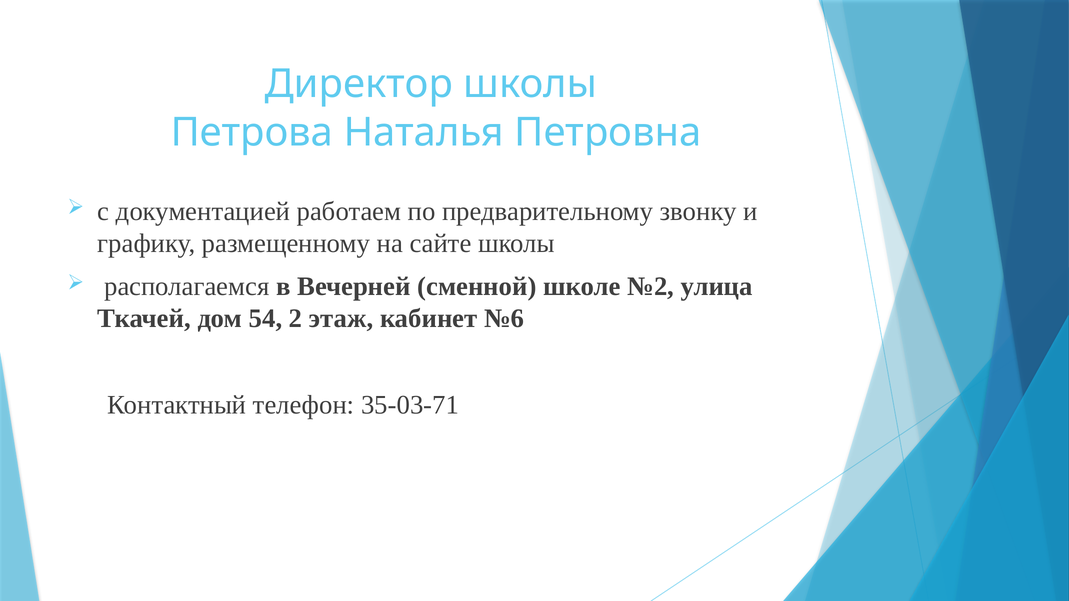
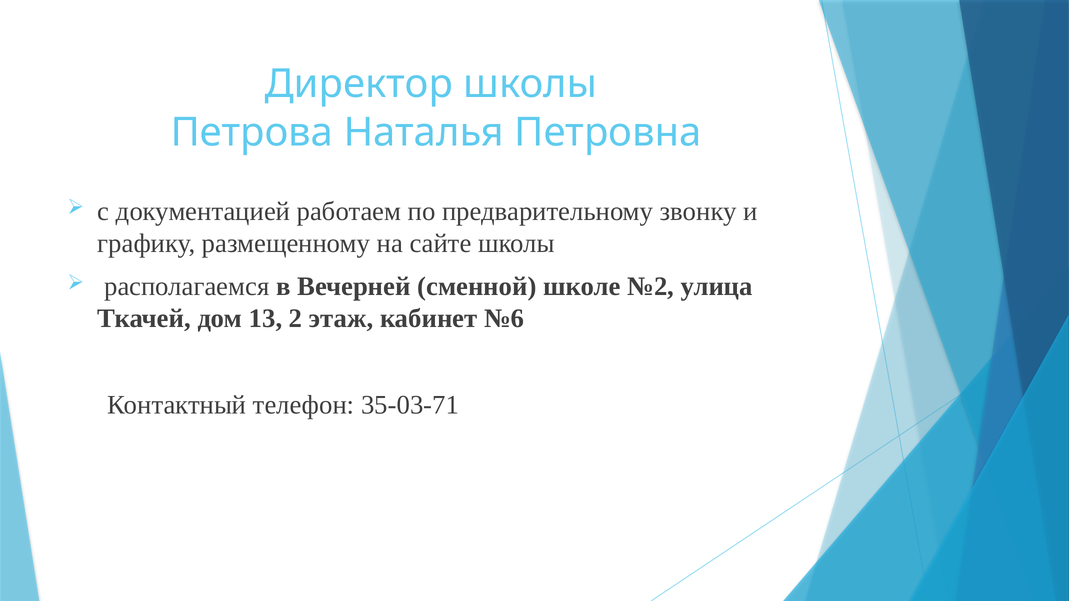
54: 54 -> 13
